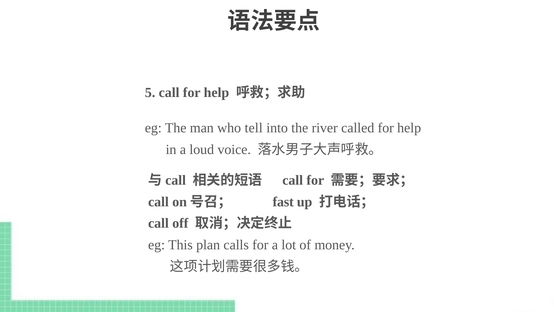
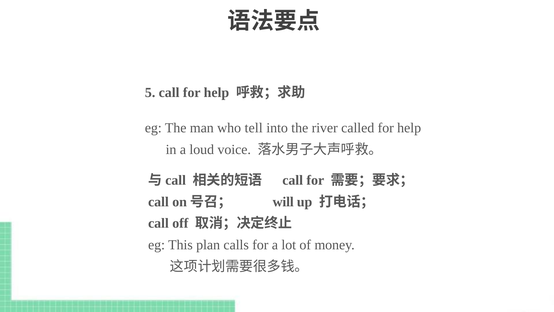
fast: fast -> will
